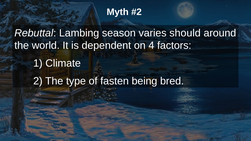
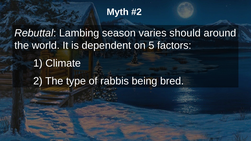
4: 4 -> 5
fasten: fasten -> rabbis
